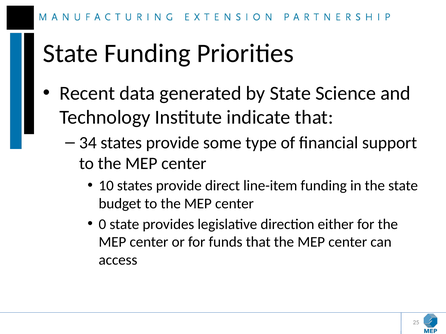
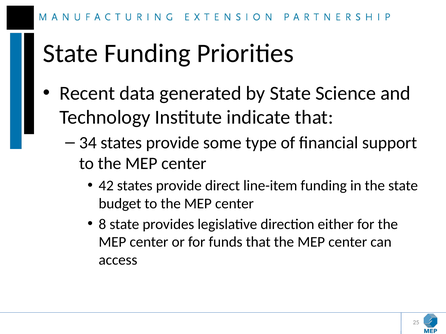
10: 10 -> 42
0: 0 -> 8
